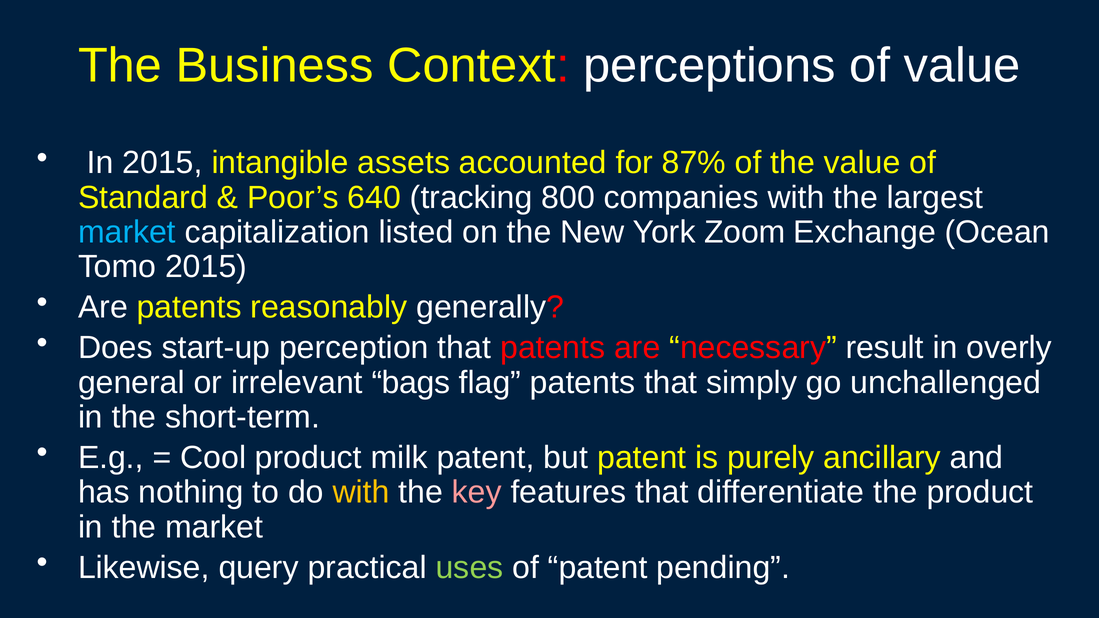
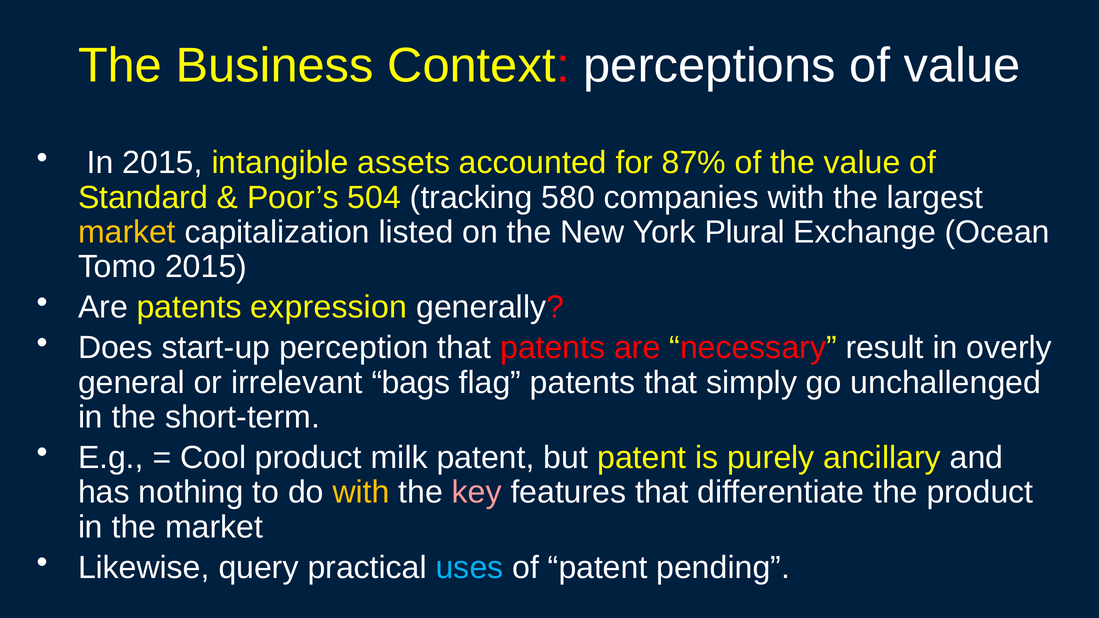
640: 640 -> 504
800: 800 -> 580
market at (127, 232) colour: light blue -> yellow
Zoom: Zoom -> Plural
reasonably: reasonably -> expression
uses colour: light green -> light blue
